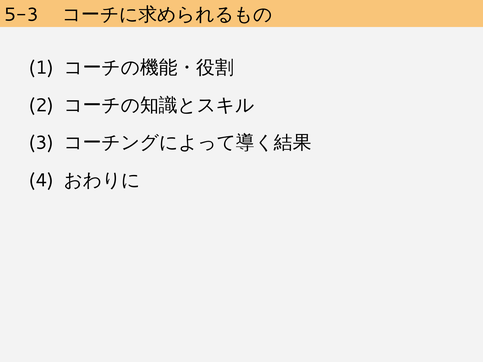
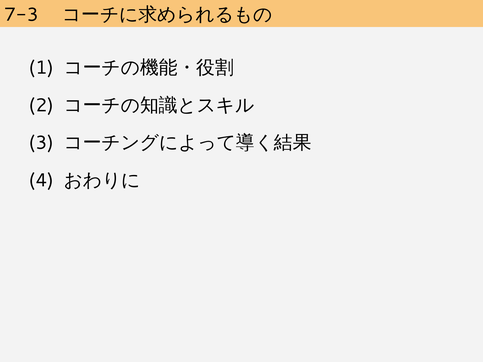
5-3: 5-3 -> 7-3
